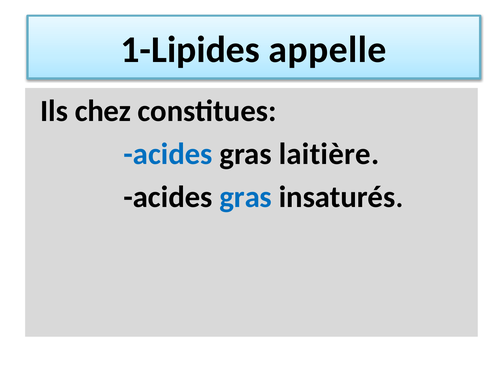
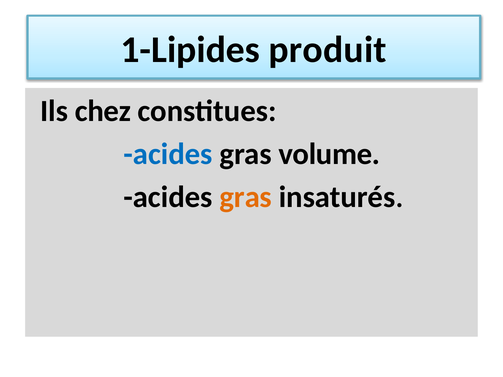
appelle: appelle -> produit
laitière: laitière -> volume
gras at (246, 197) colour: blue -> orange
